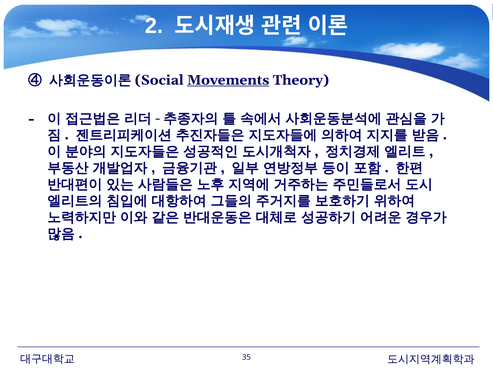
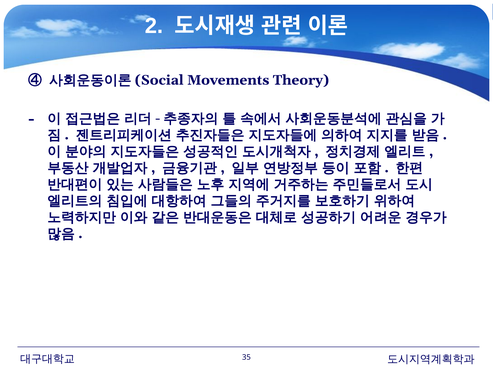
Movements underline: present -> none
